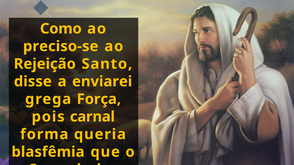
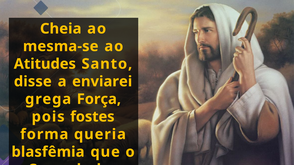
Como: Como -> Cheia
preciso-se: preciso-se -> mesma-se
Rejeição: Rejeição -> Atitudes
carnal: carnal -> fostes
